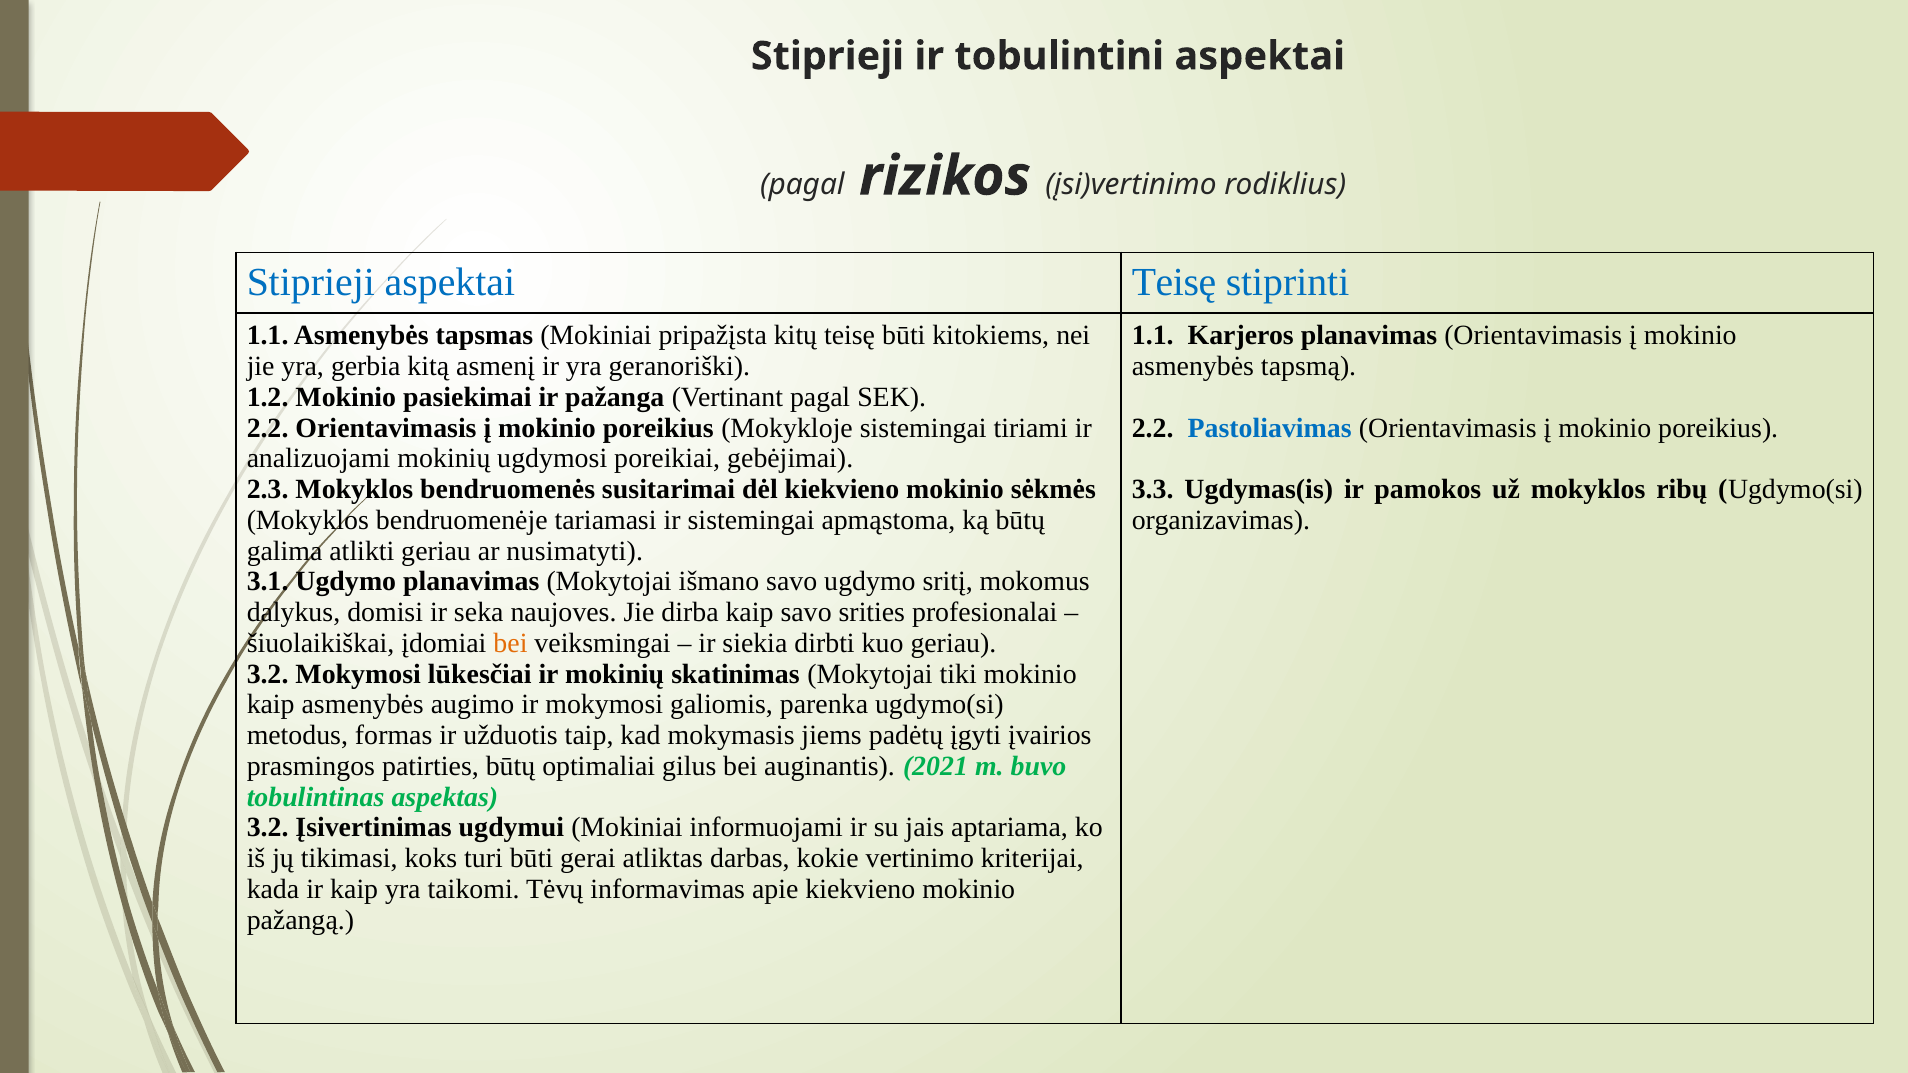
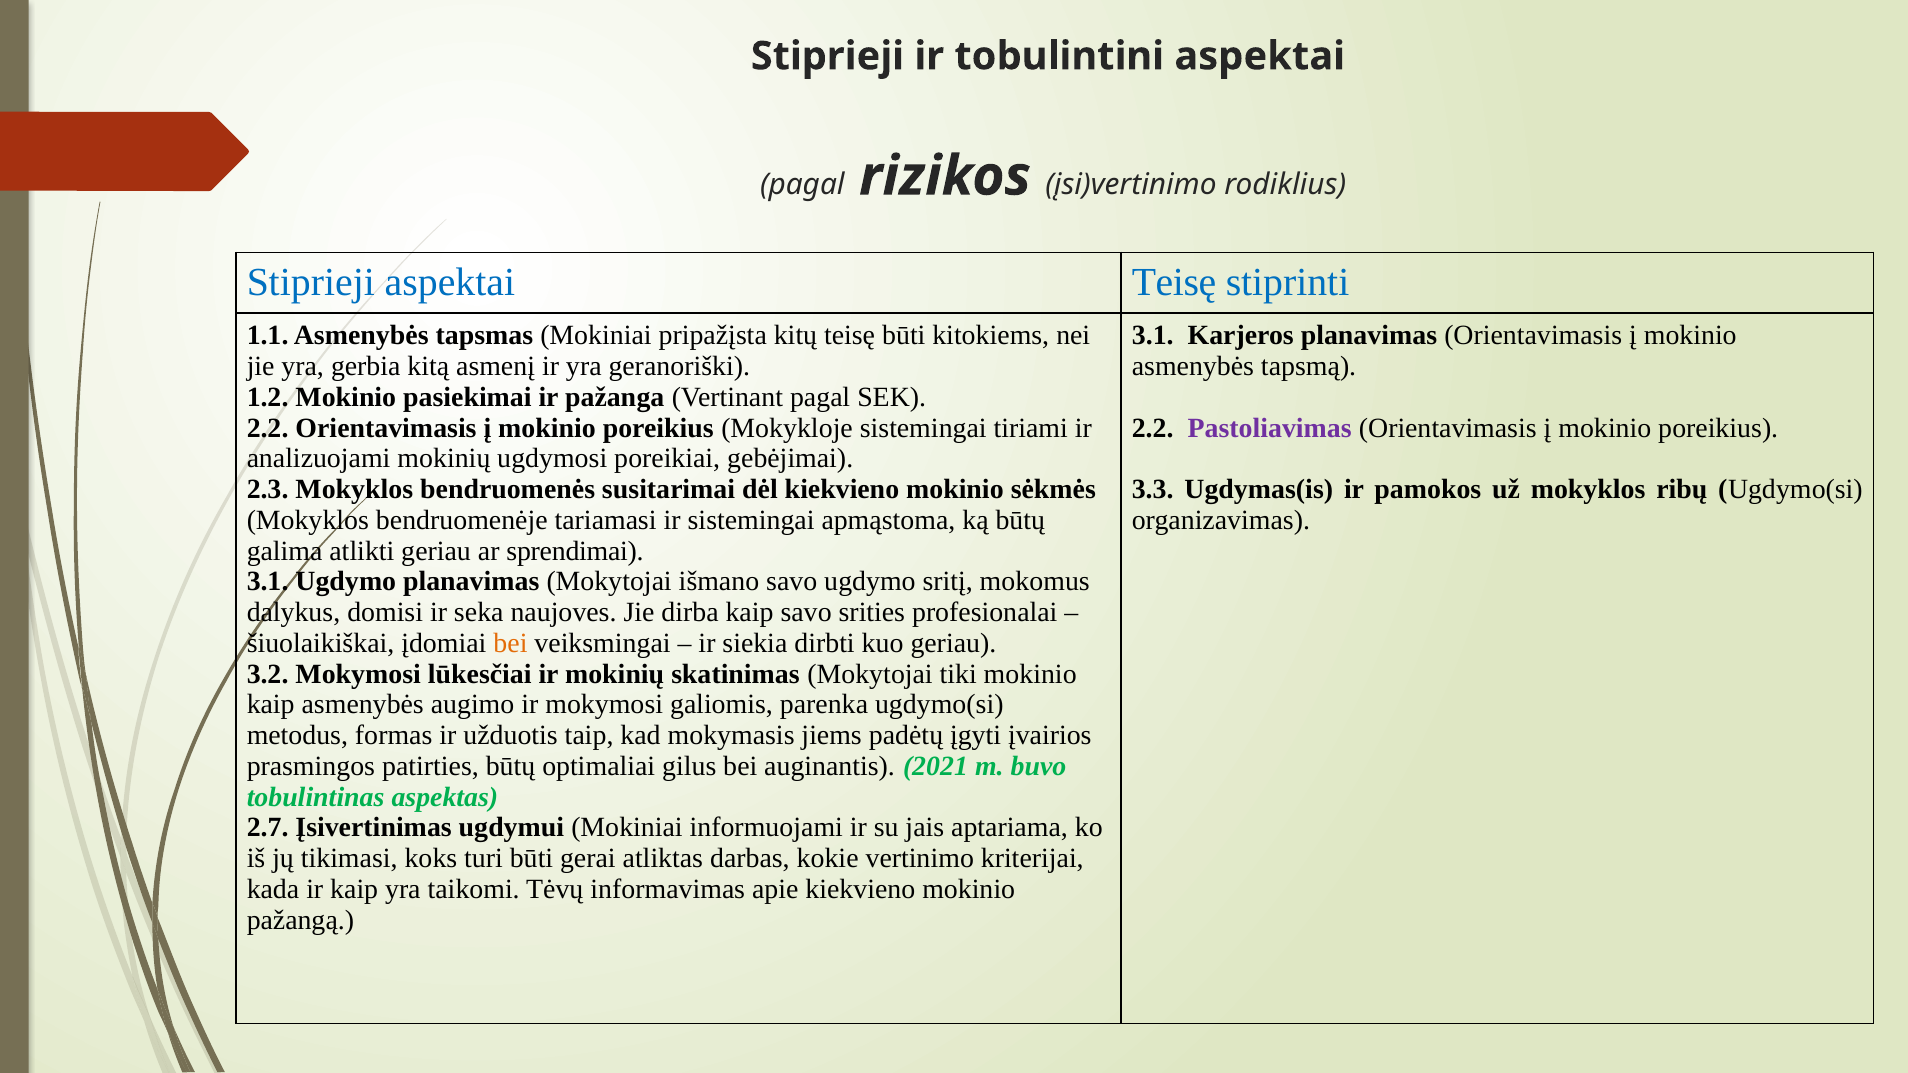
1.1 at (1153, 336): 1.1 -> 3.1
Pastoliavimas colour: blue -> purple
nusimatyti: nusimatyti -> sprendimai
3.2 at (268, 828): 3.2 -> 2.7
